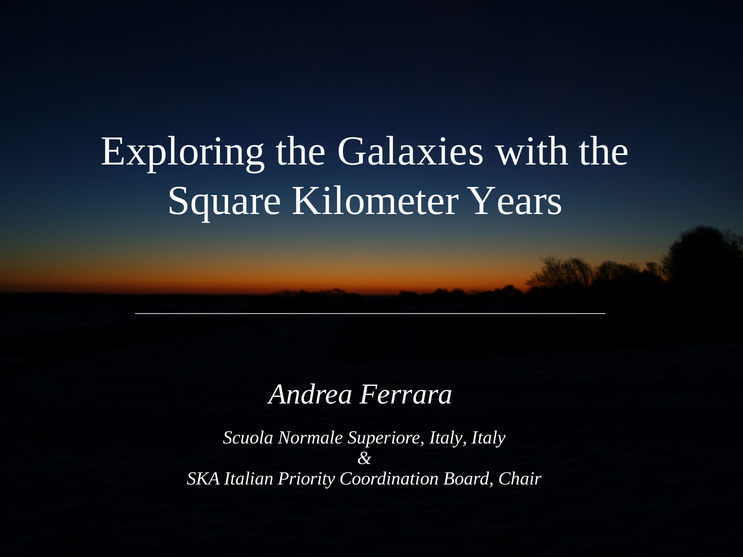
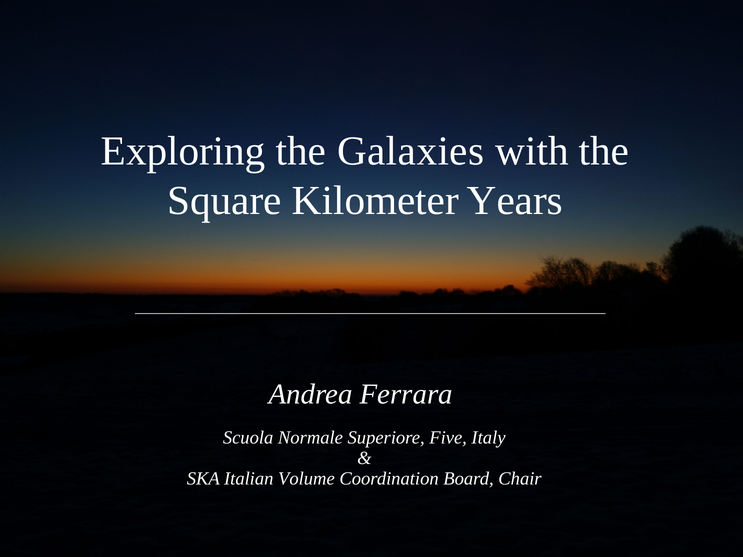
Superiore Italy: Italy -> Five
Priority: Priority -> Volume
